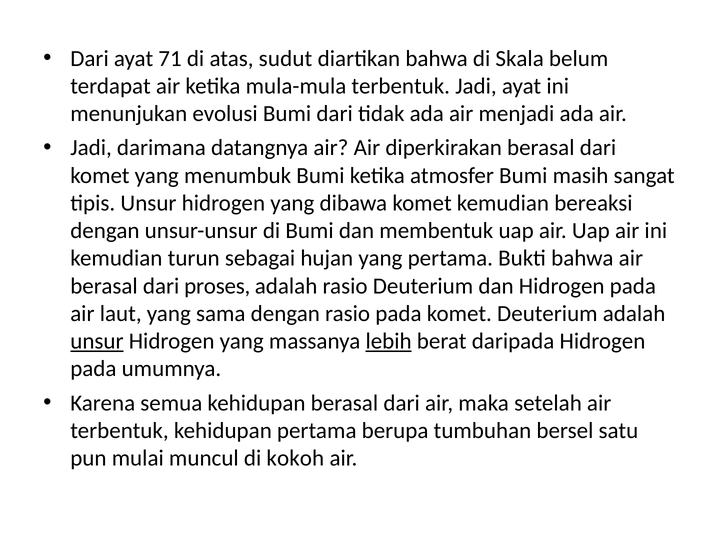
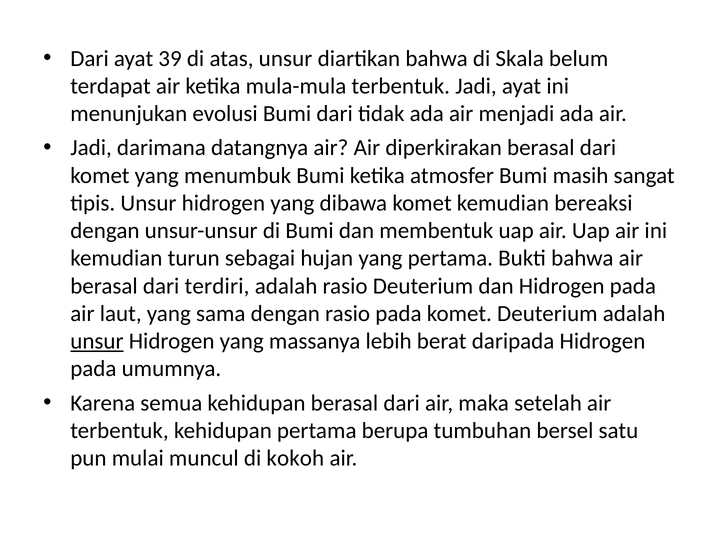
71: 71 -> 39
atas sudut: sudut -> unsur
proses: proses -> terdiri
lebih underline: present -> none
